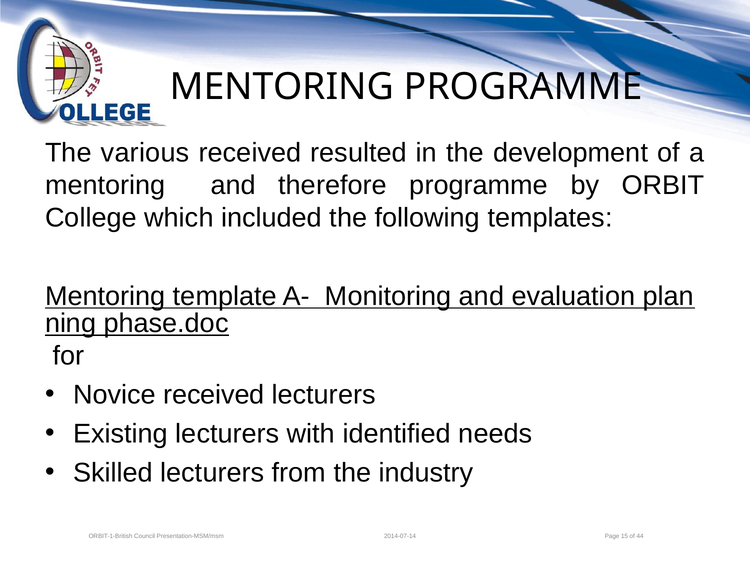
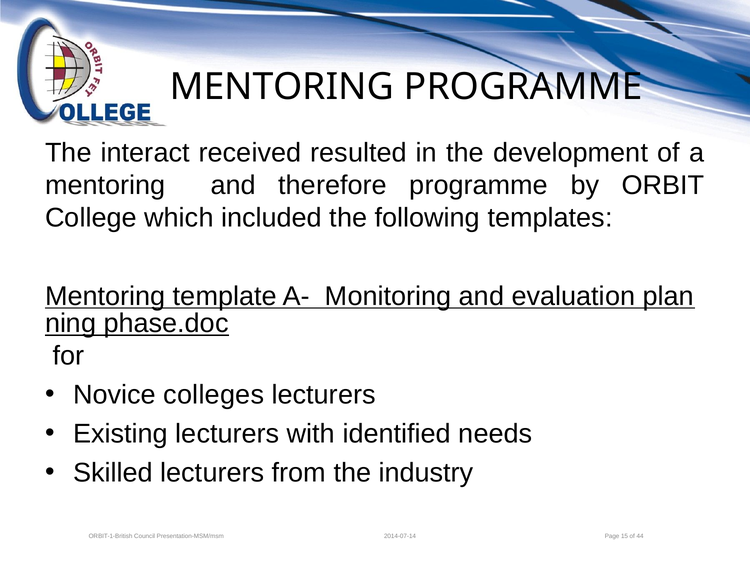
various: various -> interact
Novice received: received -> colleges
